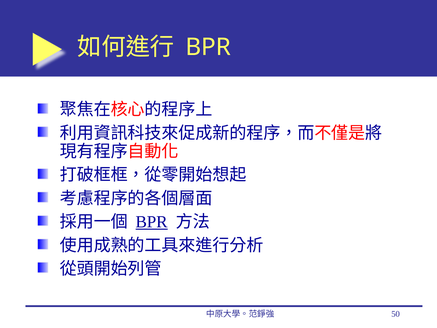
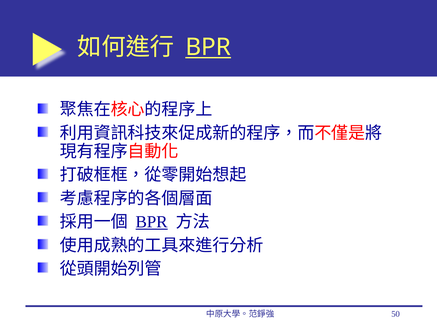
BPR at (208, 47) underline: none -> present
